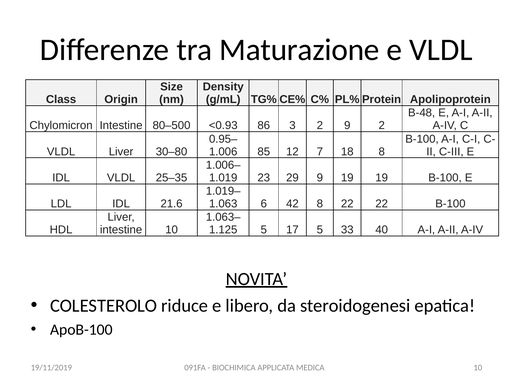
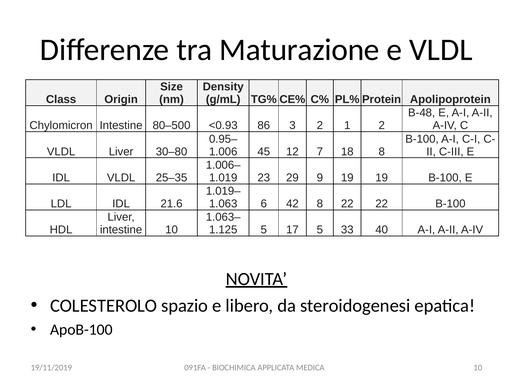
2 9: 9 -> 1
85: 85 -> 45
riduce: riduce -> spazio
